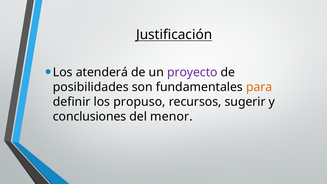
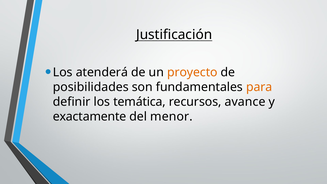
proyecto colour: purple -> orange
propuso: propuso -> temática
sugerir: sugerir -> avance
conclusiones: conclusiones -> exactamente
